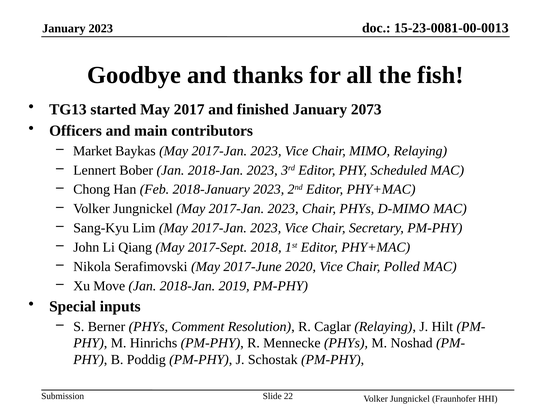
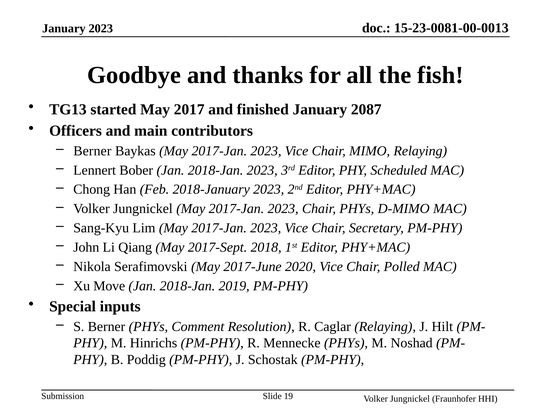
2073: 2073 -> 2087
Market at (93, 151): Market -> Berner
22: 22 -> 19
